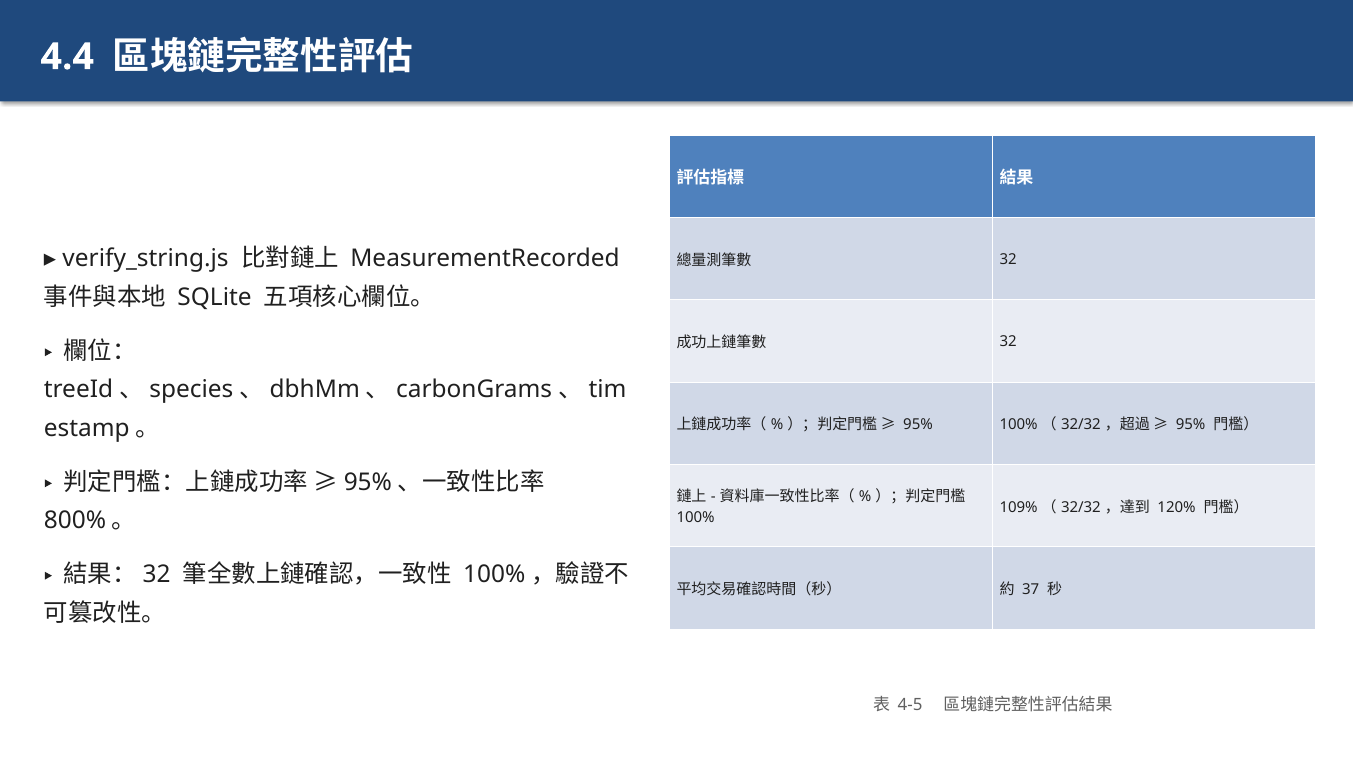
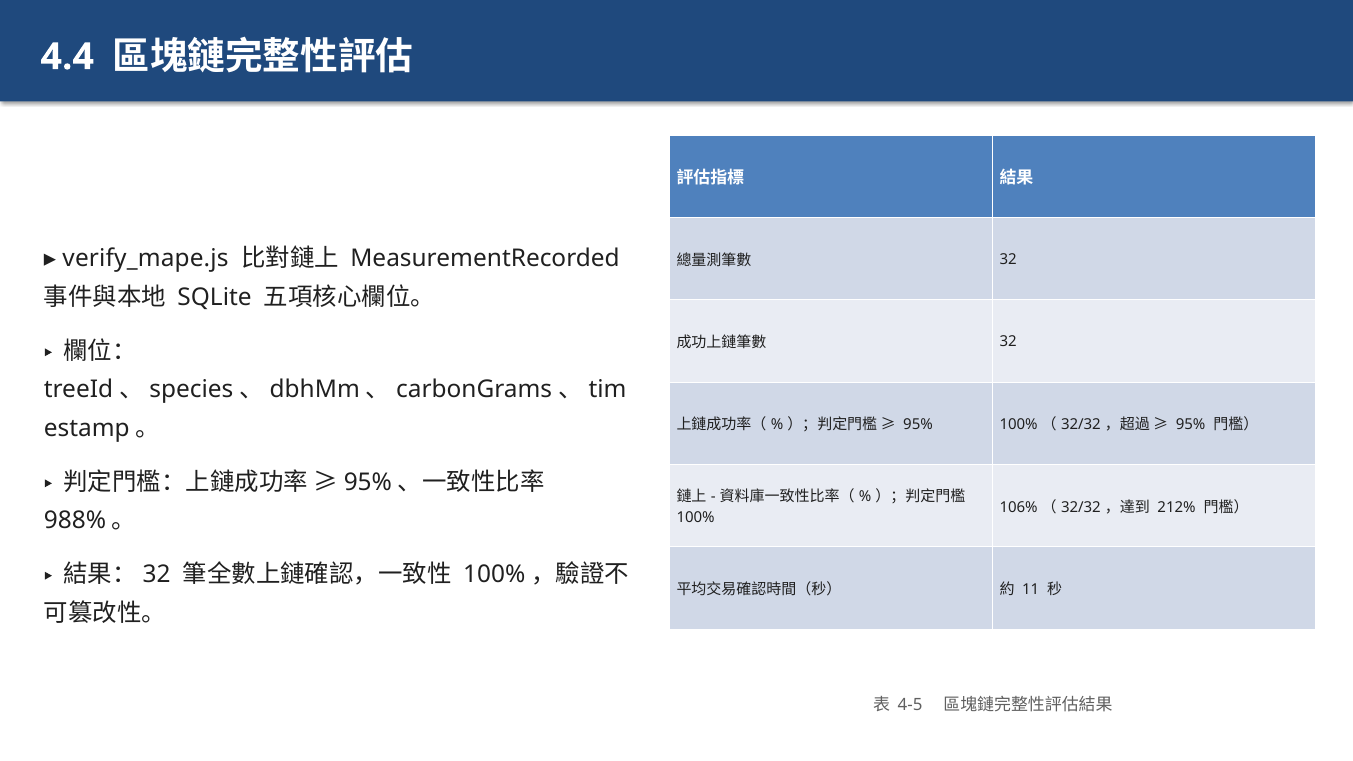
verify_string.js: verify_string.js -> verify_mape.js
109%: 109% -> 106%
120%: 120% -> 212%
800%: 800% -> 988%
37: 37 -> 11
